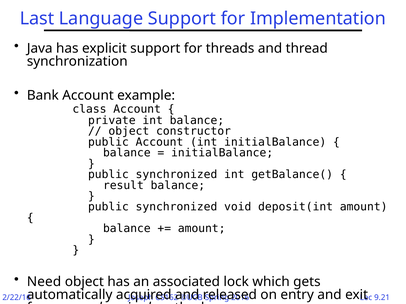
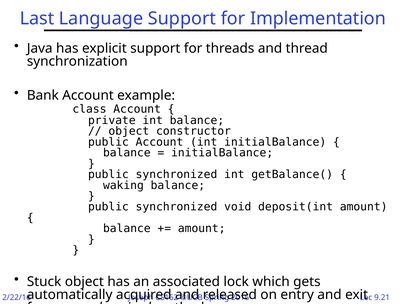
result: result -> waking
Need: Need -> Stuck
